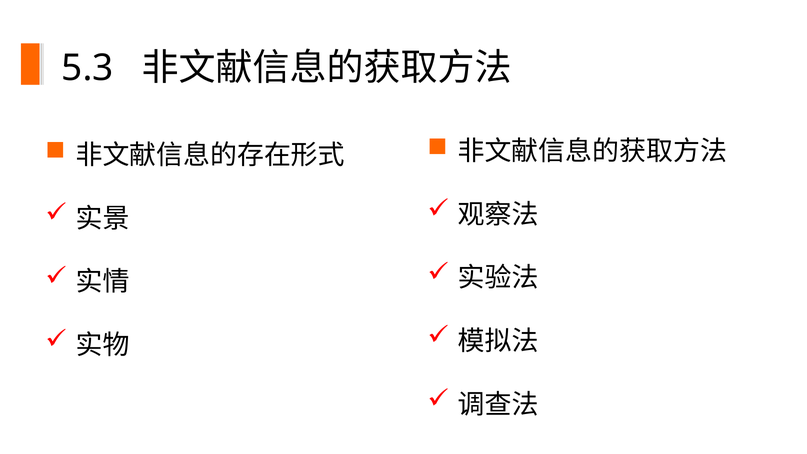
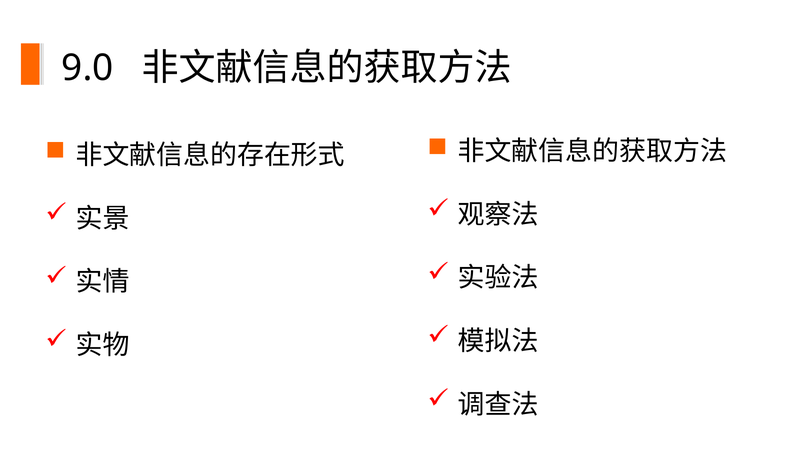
5.3: 5.3 -> 9.0
